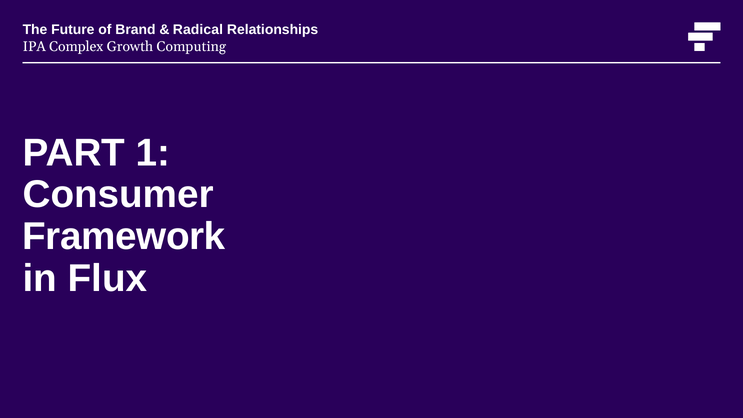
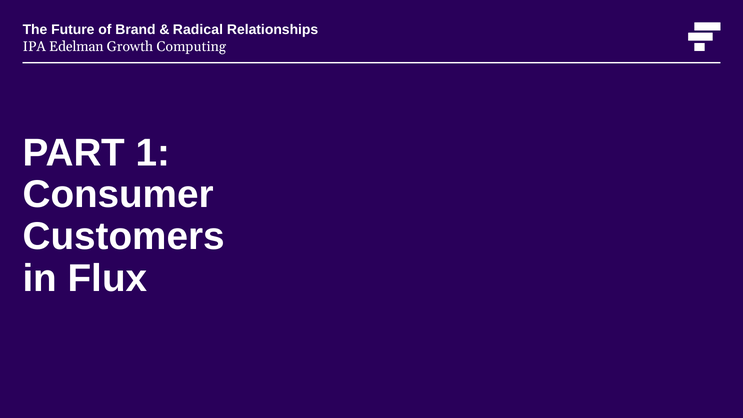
Complex: Complex -> Edelman
Framework: Framework -> Customers
